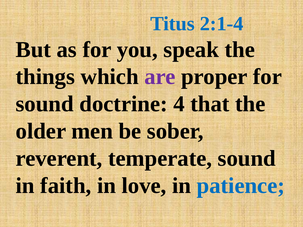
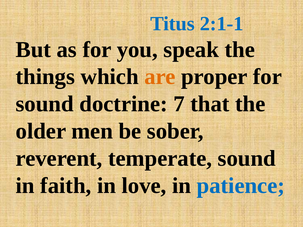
2:1-4: 2:1-4 -> 2:1-1
are colour: purple -> orange
4: 4 -> 7
